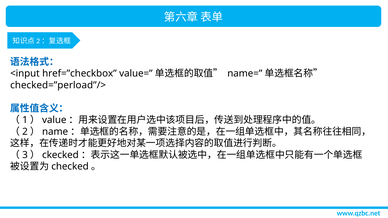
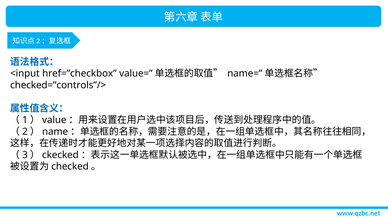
checked=”perload”/>: checked=”perload”/> -> checked=”controls”/>
